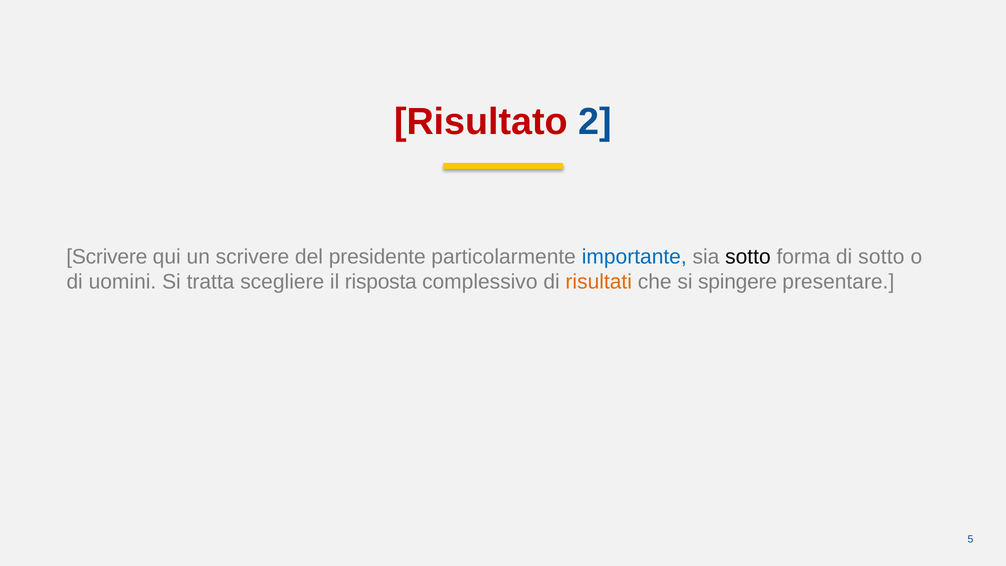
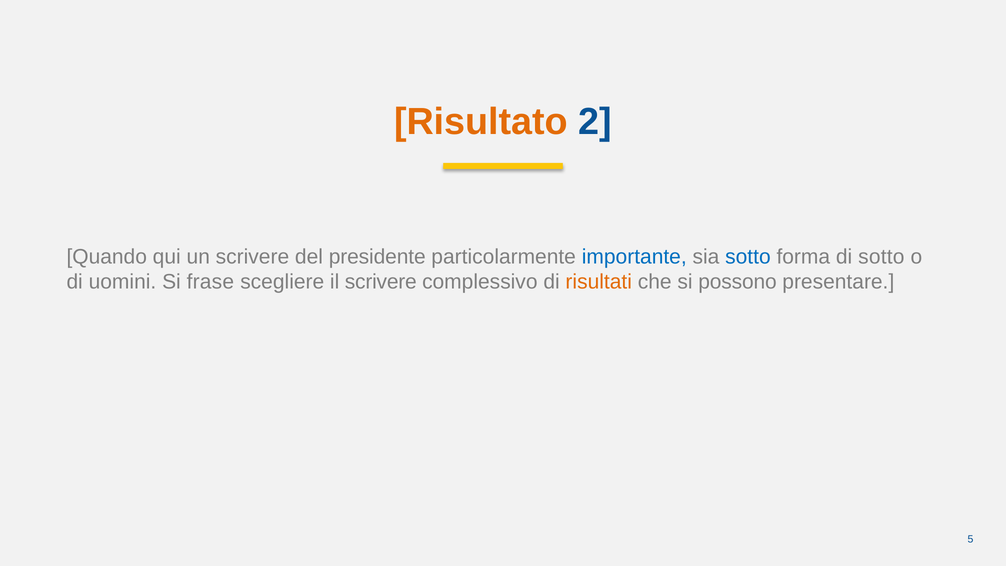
Risultato colour: red -> orange
Scrivere at (107, 257): Scrivere -> Quando
sotto at (748, 257) colour: black -> blue
tratta: tratta -> frase
il risposta: risposta -> scrivere
spingere: spingere -> possono
